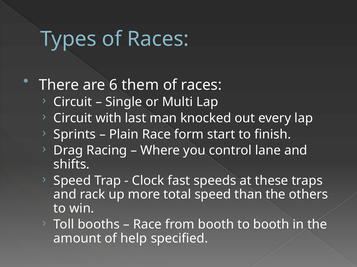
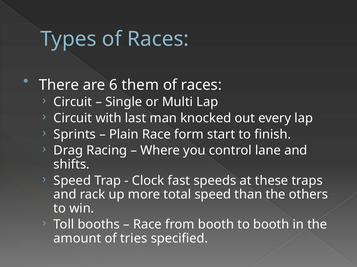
help: help -> tries
